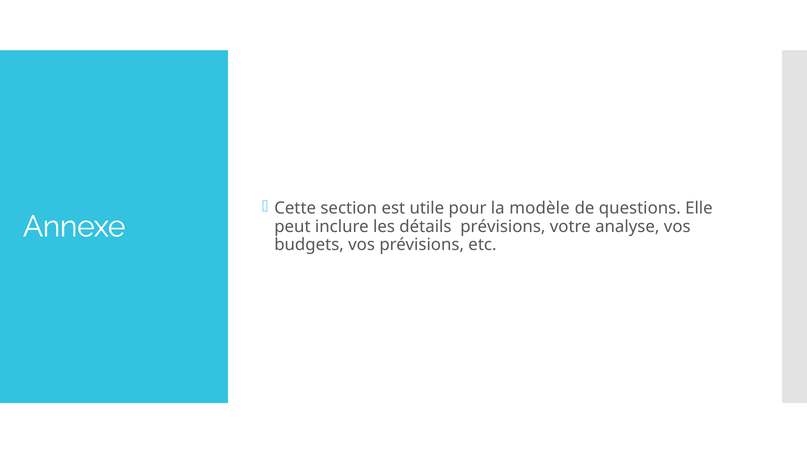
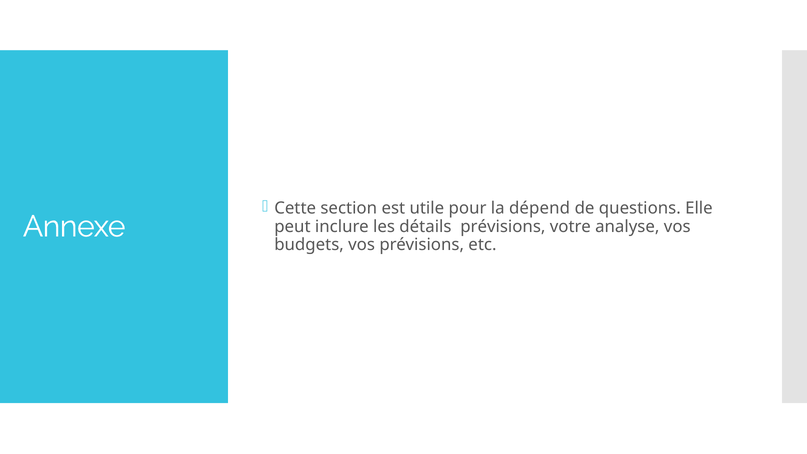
modèle: modèle -> dépend
